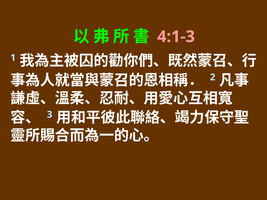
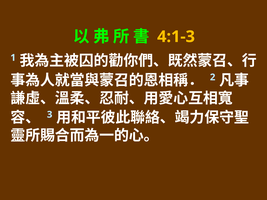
4:1-3 colour: pink -> yellow
